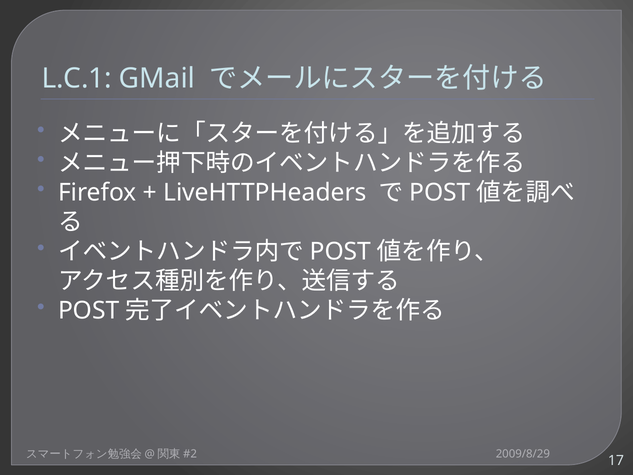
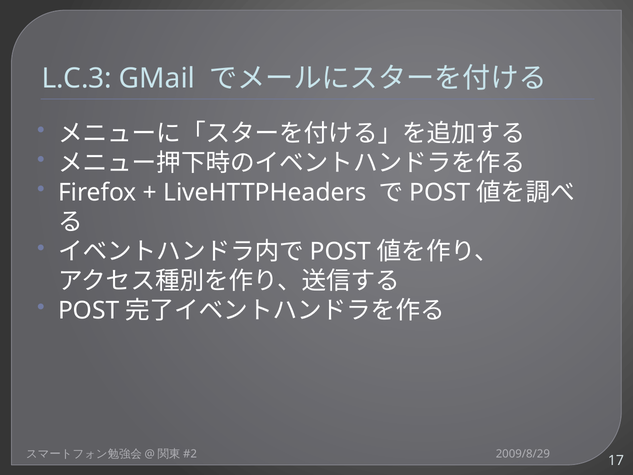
L.C.1: L.C.1 -> L.C.3
